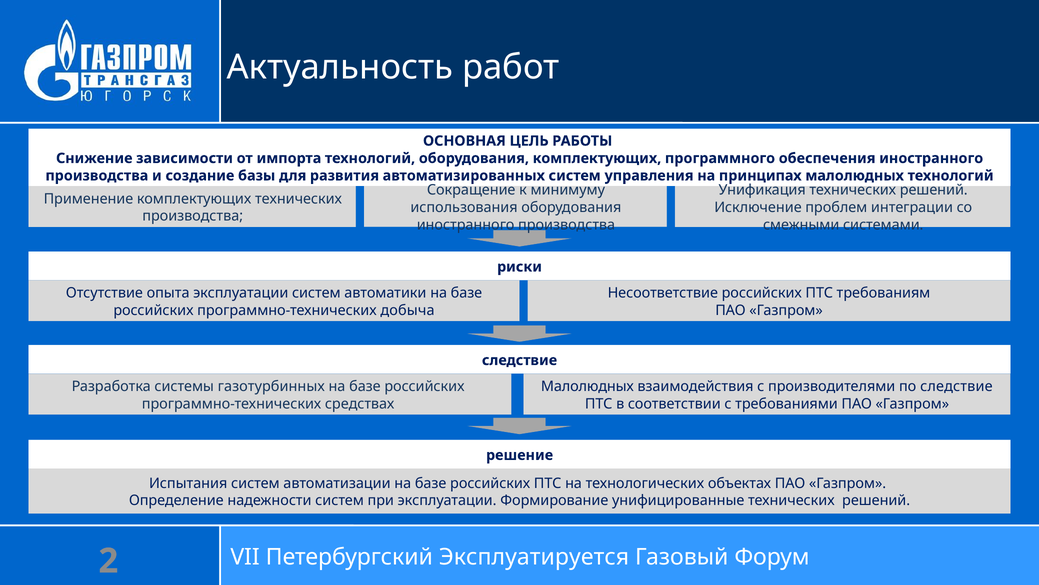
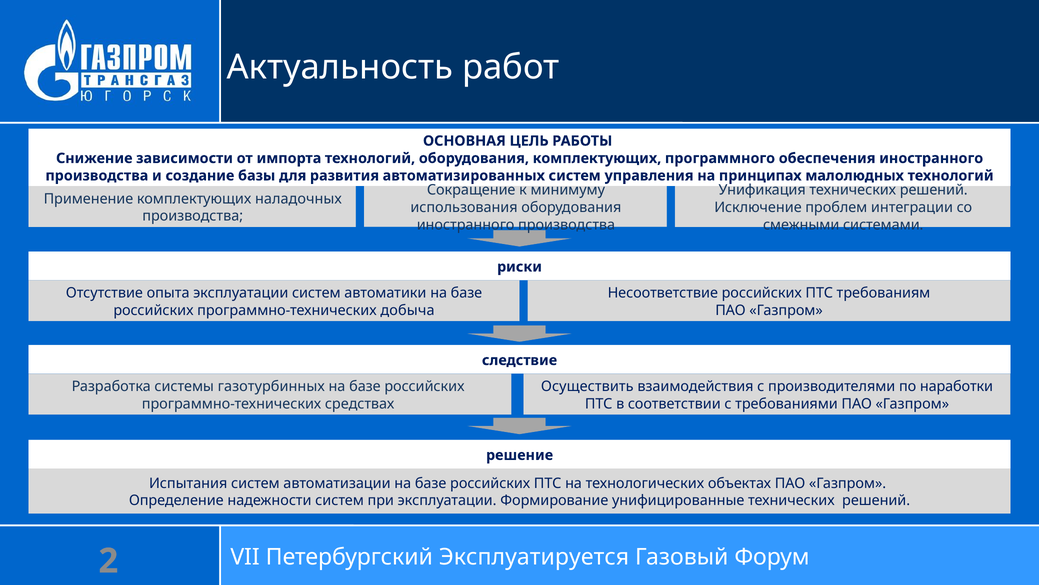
комплектующих технических: технических -> наладочных
Малолюдных at (587, 386): Малолюдных -> Осуществить
по следствие: следствие -> наработки
